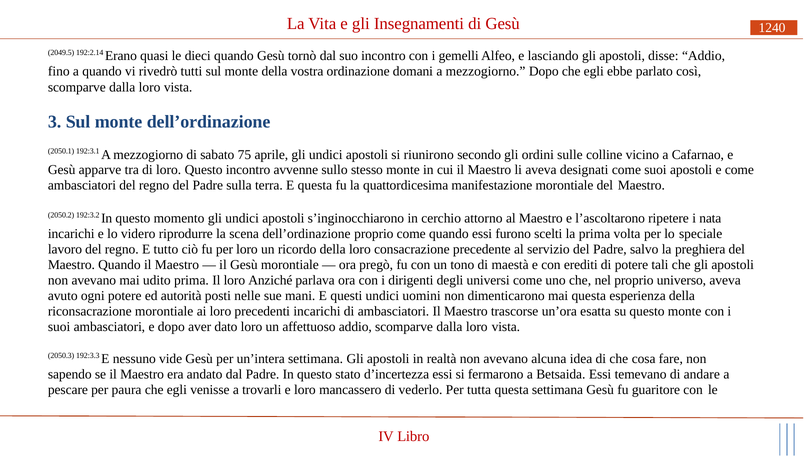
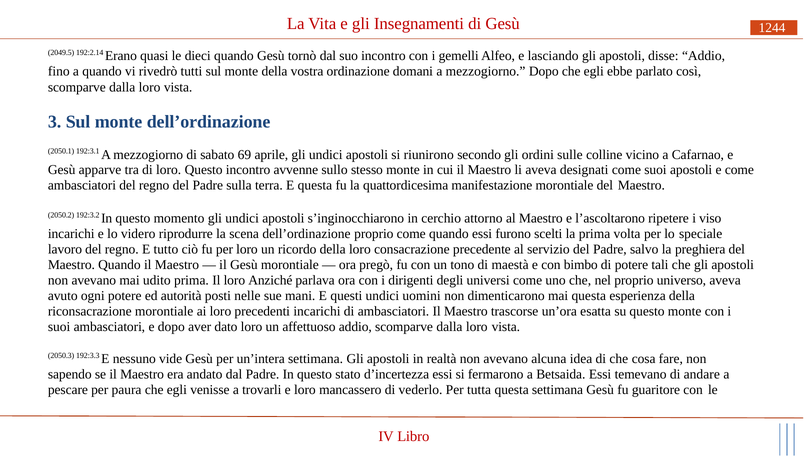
1240: 1240 -> 1244
75: 75 -> 69
nata: nata -> viso
erediti: erediti -> bimbo
